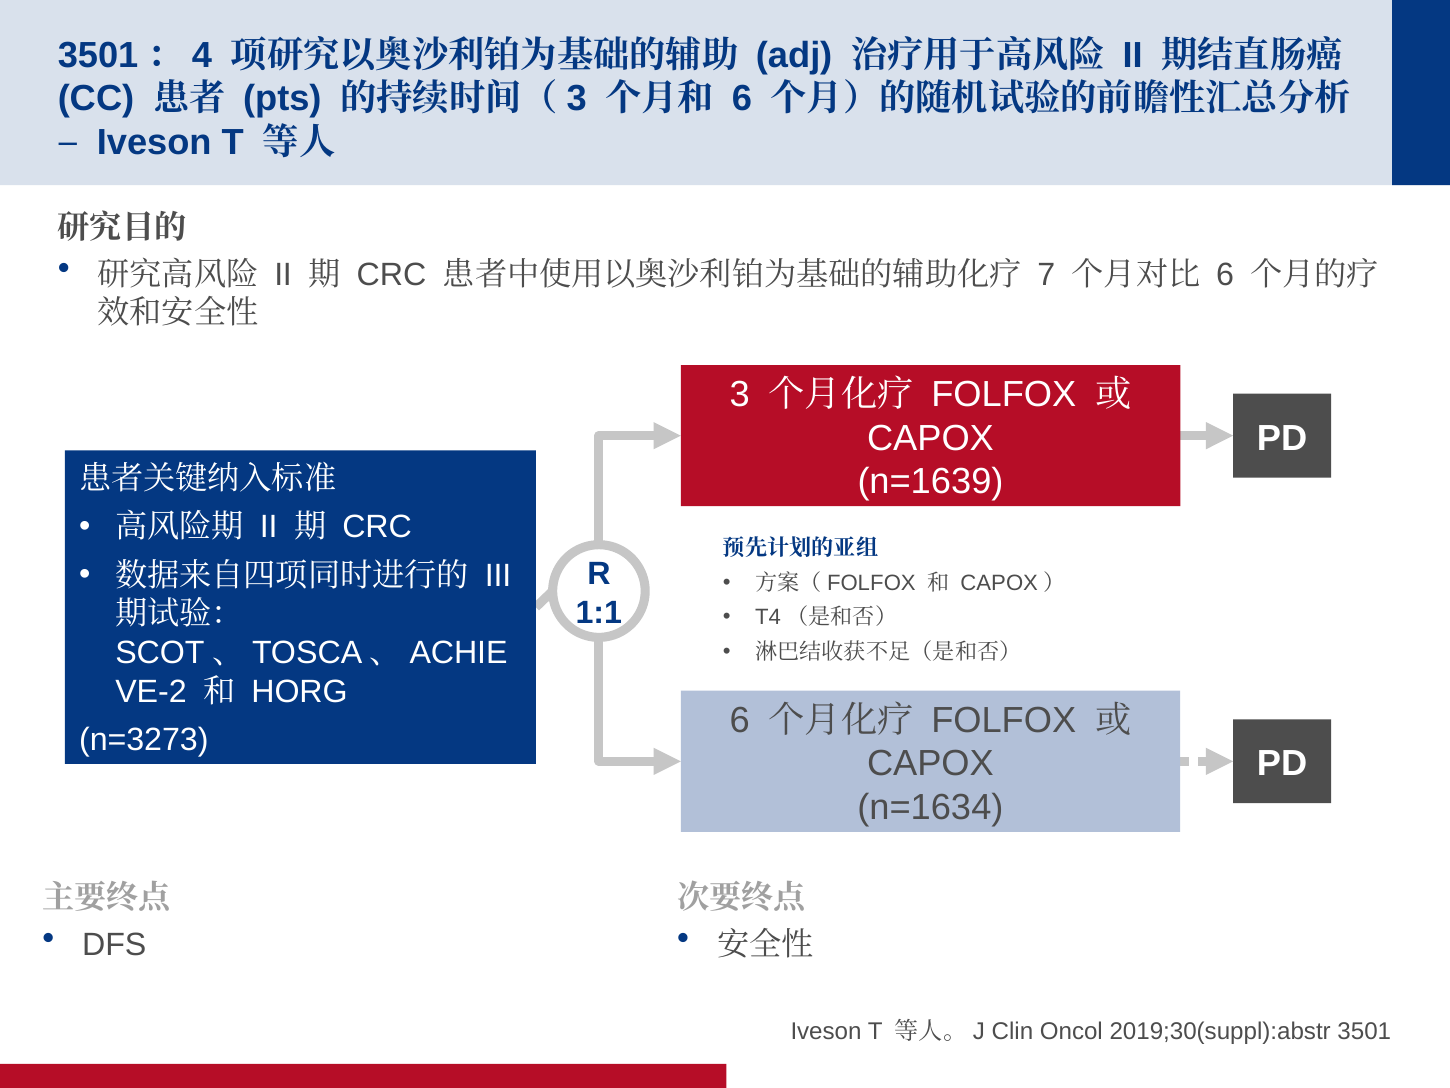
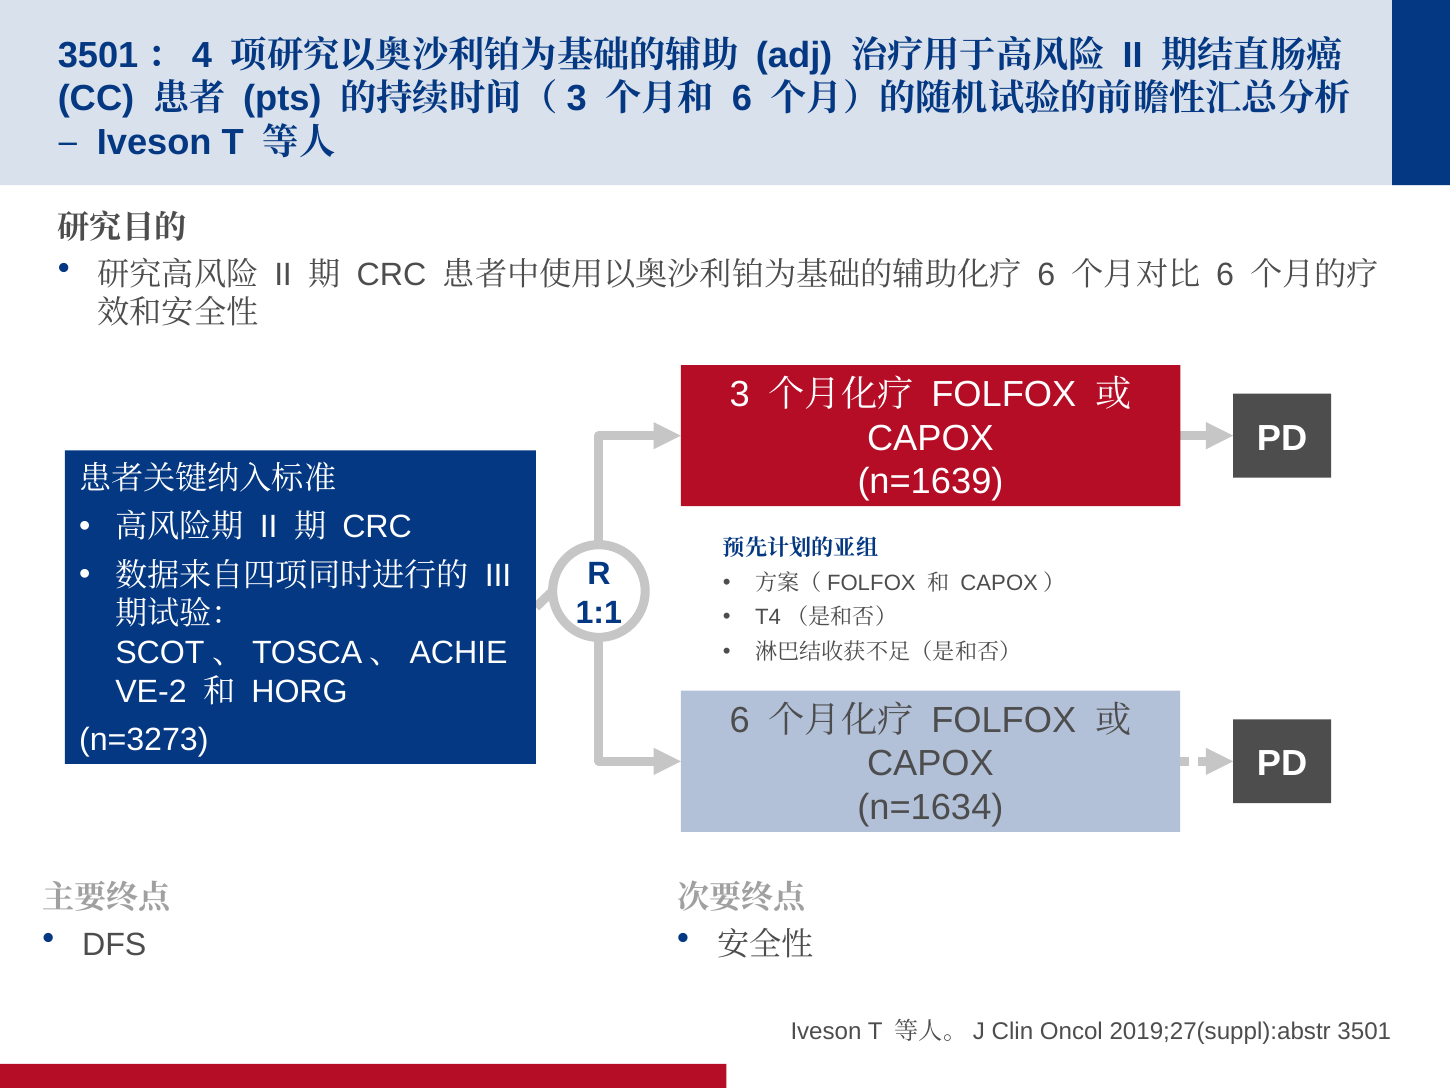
7 at (1046, 274): 7 -> 6
2019;30(suppl):abstr: 2019;30(suppl):abstr -> 2019;27(suppl):abstr
